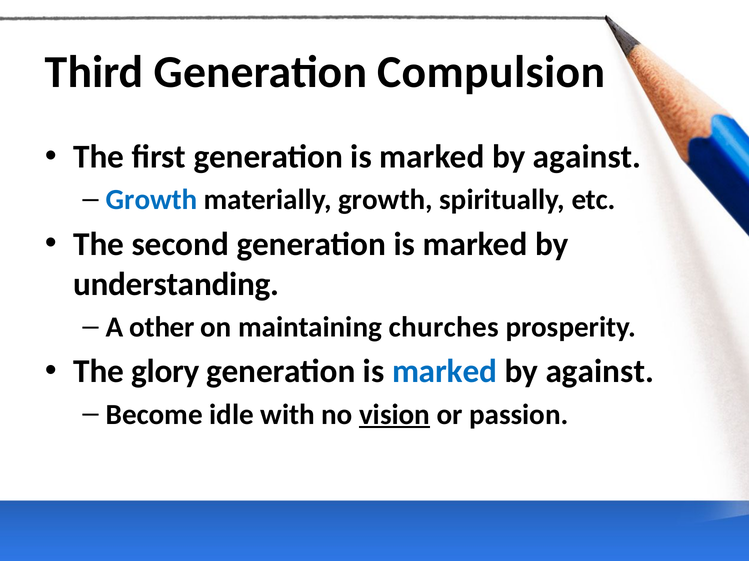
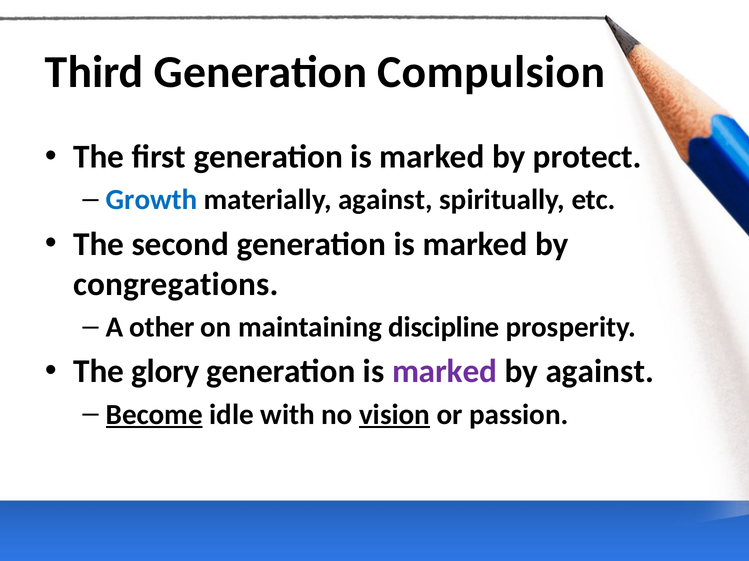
against at (587, 157): against -> protect
materially growth: growth -> against
understanding: understanding -> congregations
churches: churches -> discipline
marked at (445, 372) colour: blue -> purple
Become underline: none -> present
